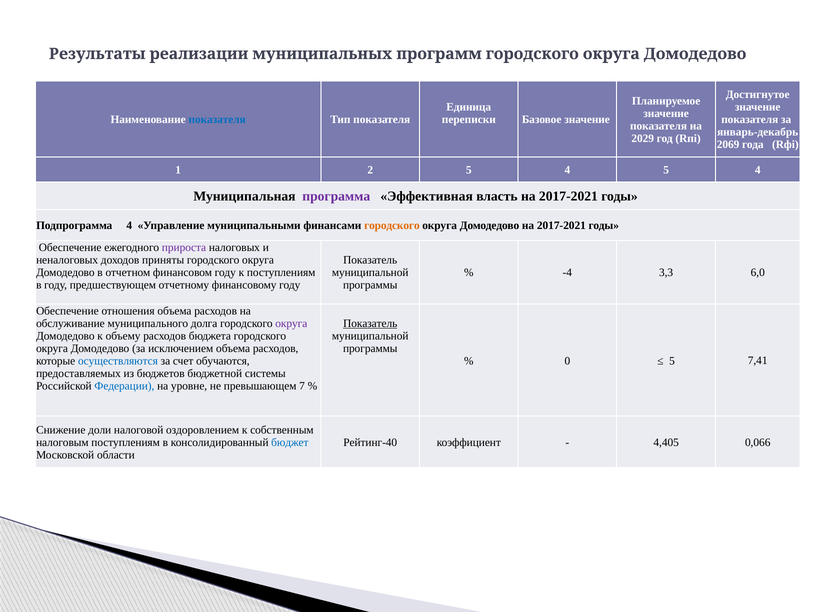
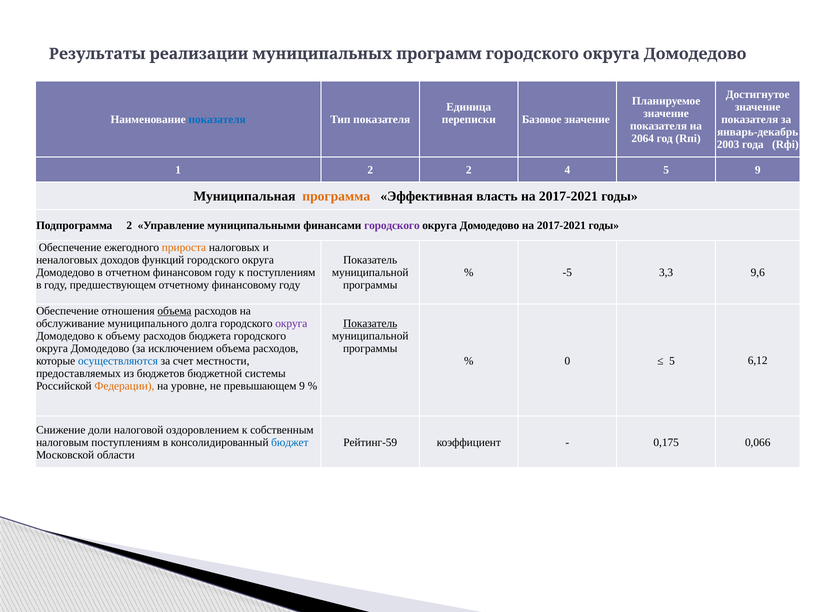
2029: 2029 -> 2064
2069: 2069 -> 2003
2 5: 5 -> 2
4 5 4: 4 -> 9
программа colour: purple -> orange
Подпрограмма 4: 4 -> 2
городского at (392, 225) colour: orange -> purple
прироста colour: purple -> orange
приняты: приняты -> функций
-4: -4 -> -5
6,0: 6,0 -> 9,6
объема at (174, 311) underline: none -> present
обучаются: обучаются -> местности
7,41: 7,41 -> 6,12
Федерации colour: blue -> orange
превышающем 7: 7 -> 9
Рейтинг-40: Рейтинг-40 -> Рейтинг-59
4,405: 4,405 -> 0,175
